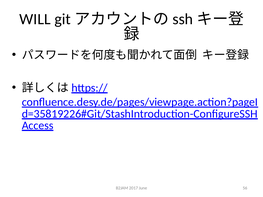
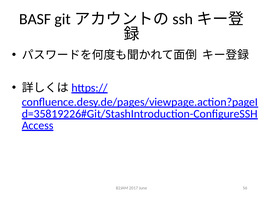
WILL: WILL -> BASF
